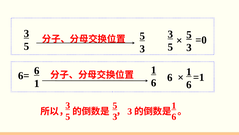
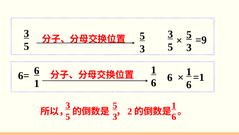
=0: =0 -> =9
3 at (130, 111): 3 -> 2
